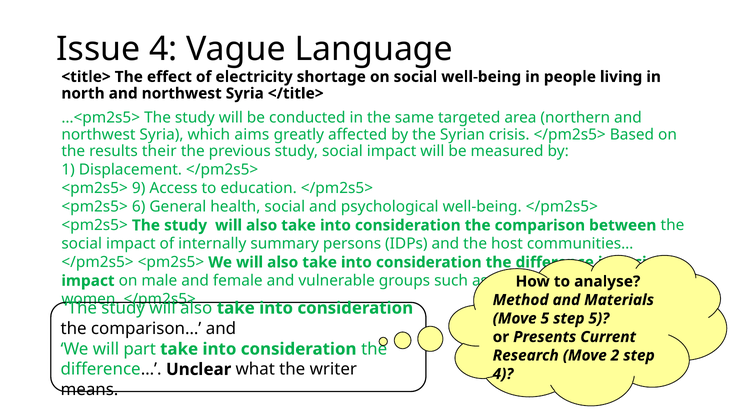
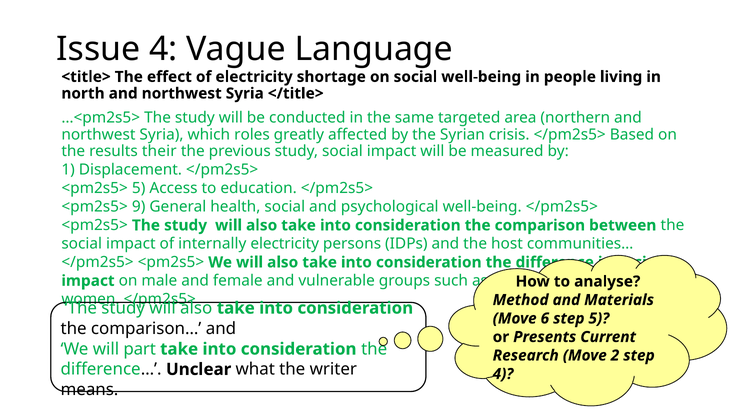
aims: aims -> roles
<pm2s5> 9: 9 -> 5
6: 6 -> 9
internally summary: summary -> electricity
Move 5: 5 -> 6
